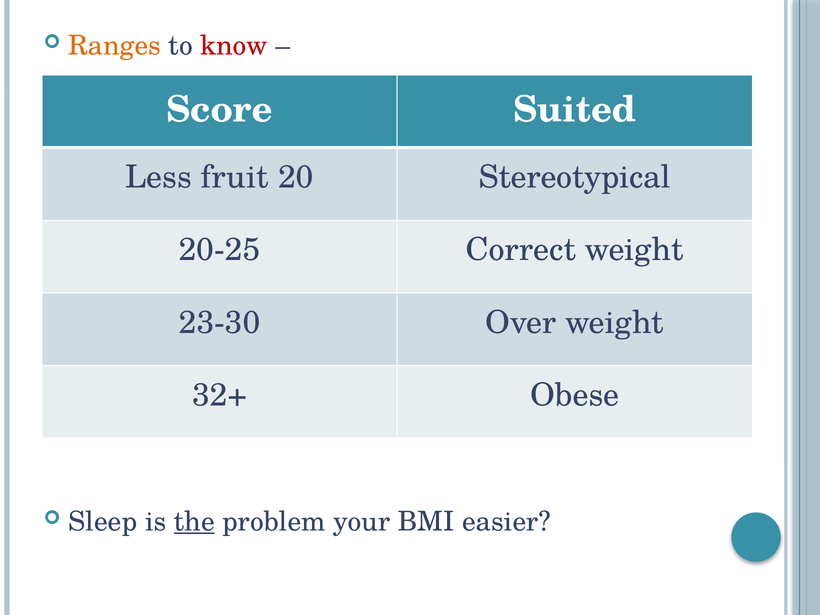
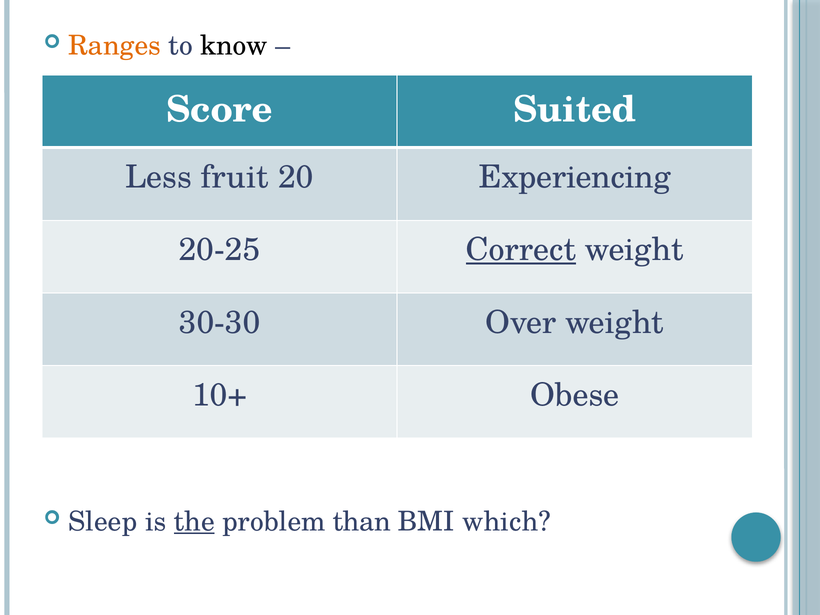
know colour: red -> black
Stereotypical: Stereotypical -> Experiencing
Correct underline: none -> present
23-30: 23-30 -> 30-30
32+: 32+ -> 10+
your: your -> than
easier: easier -> which
